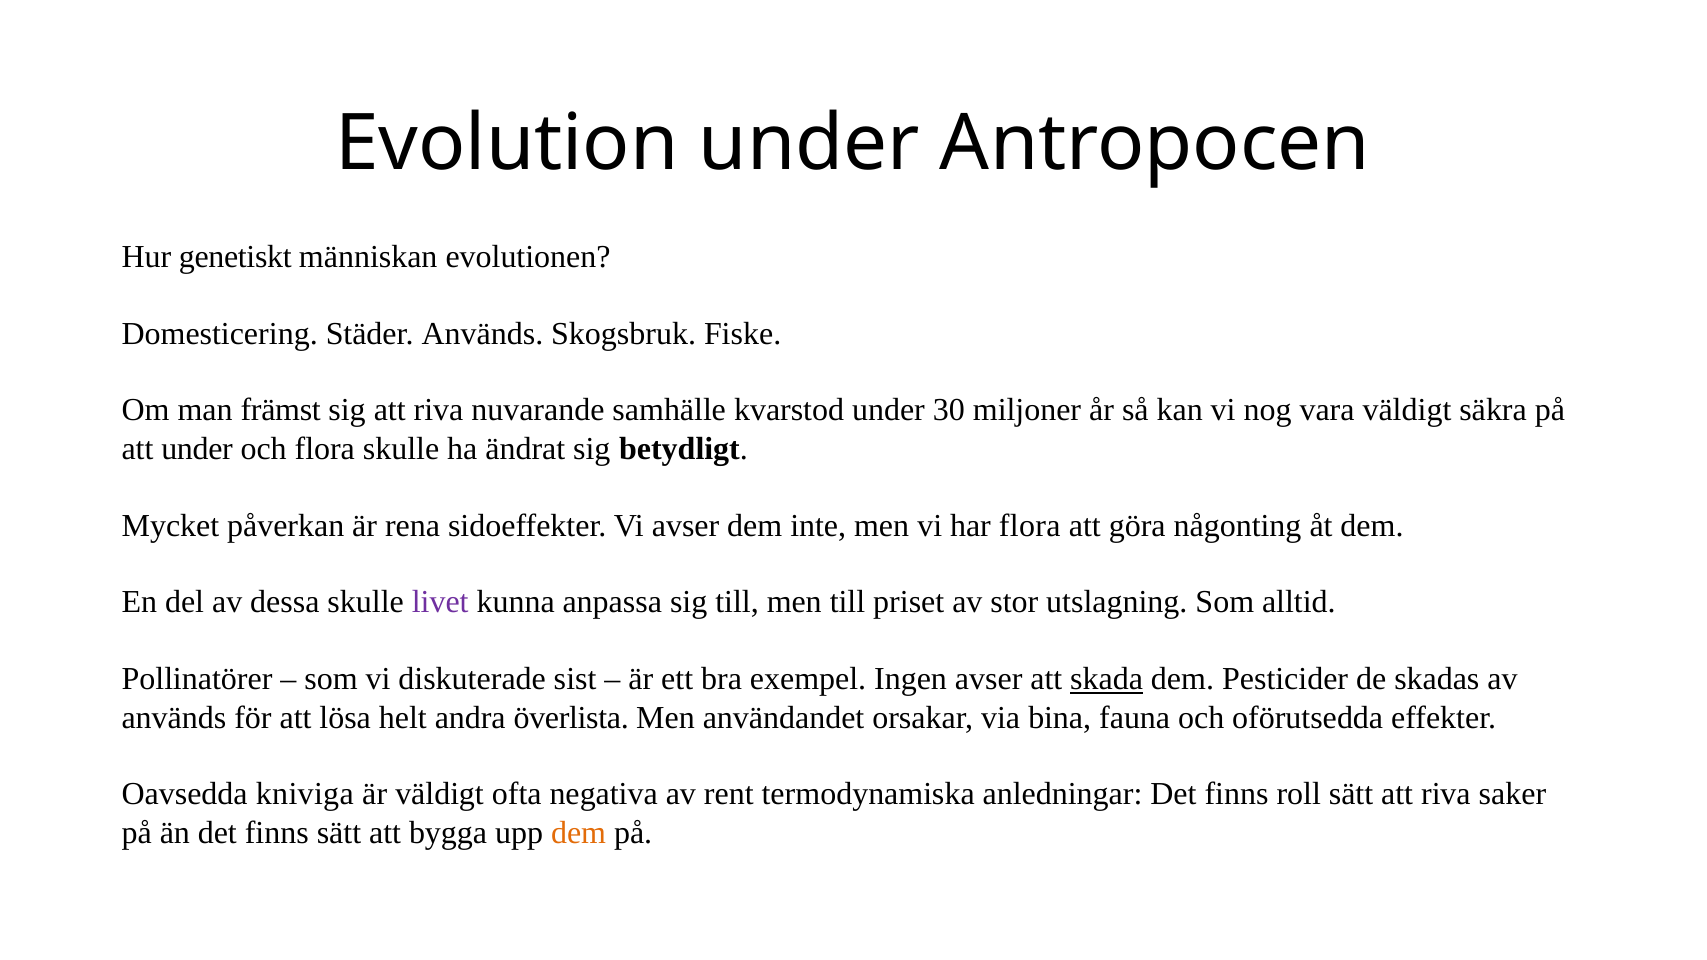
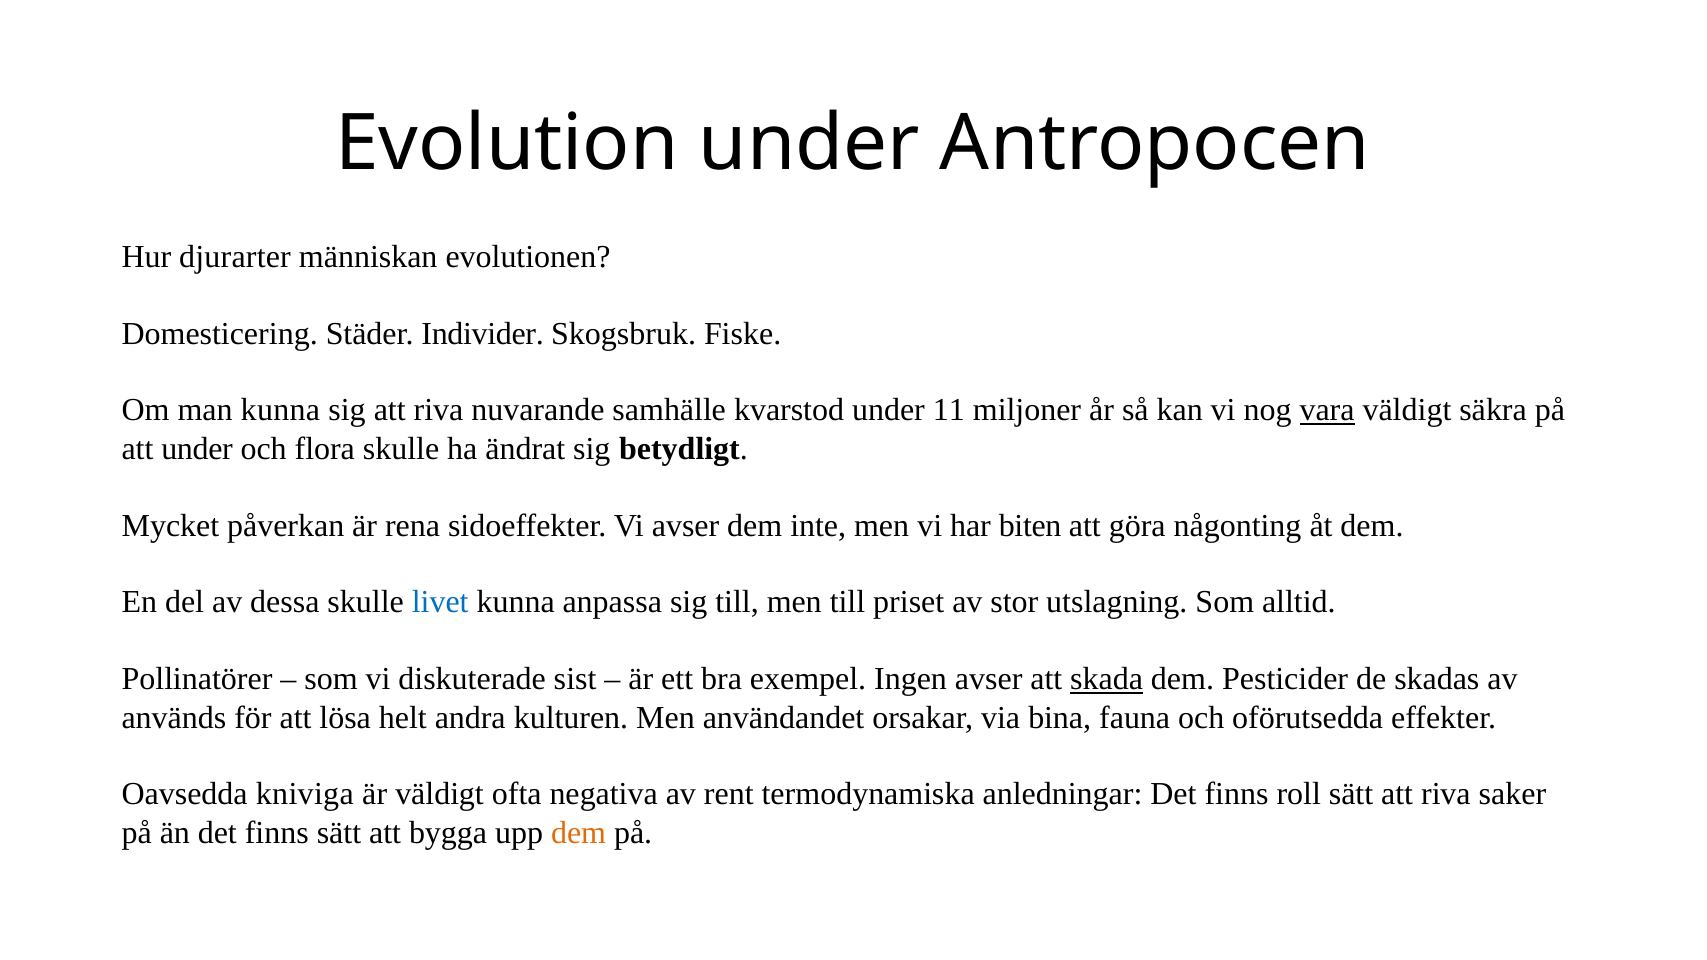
genetiskt: genetiskt -> djurarter
Städer Används: Används -> Individer
man främst: främst -> kunna
30: 30 -> 11
vara underline: none -> present
har flora: flora -> biten
livet colour: purple -> blue
överlista: överlista -> kulturen
